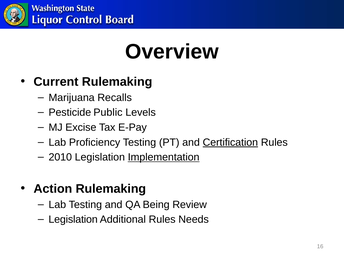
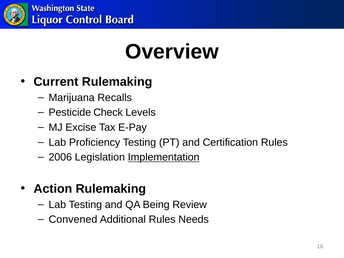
Public: Public -> Check
Certification underline: present -> none
2010: 2010 -> 2006
Legislation at (73, 219): Legislation -> Convened
